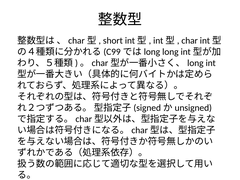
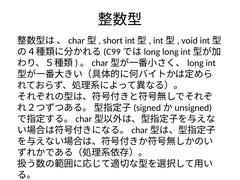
char: char -> void
